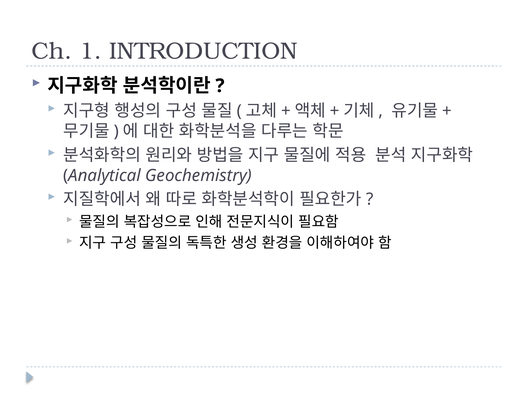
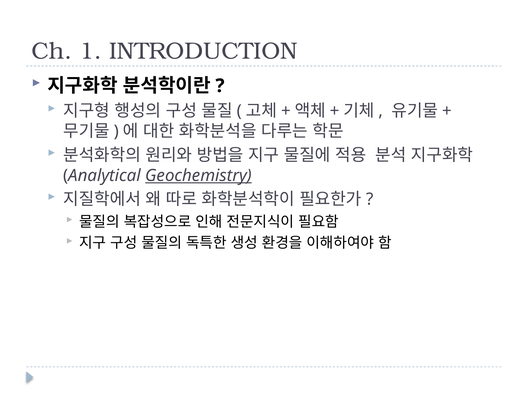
Geochemistry underline: none -> present
